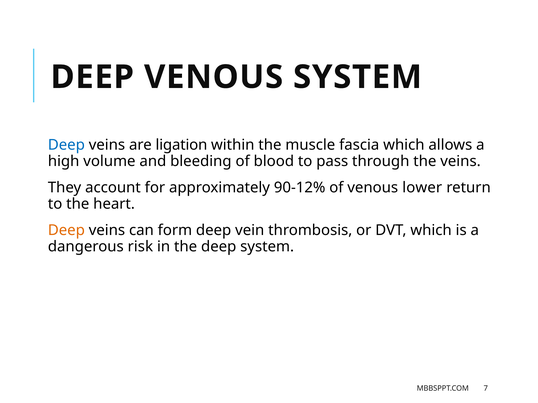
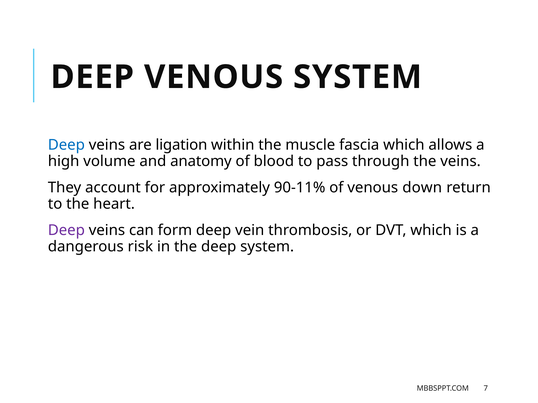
bleeding: bleeding -> anatomy
90-12%: 90-12% -> 90-11%
lower: lower -> down
Deep at (66, 231) colour: orange -> purple
